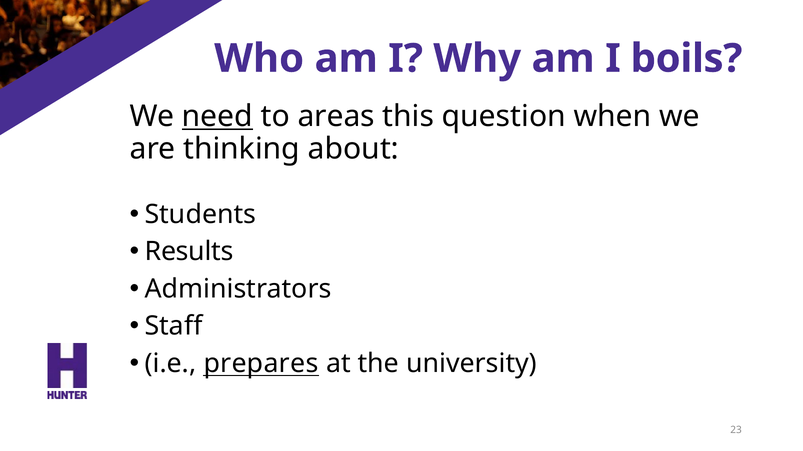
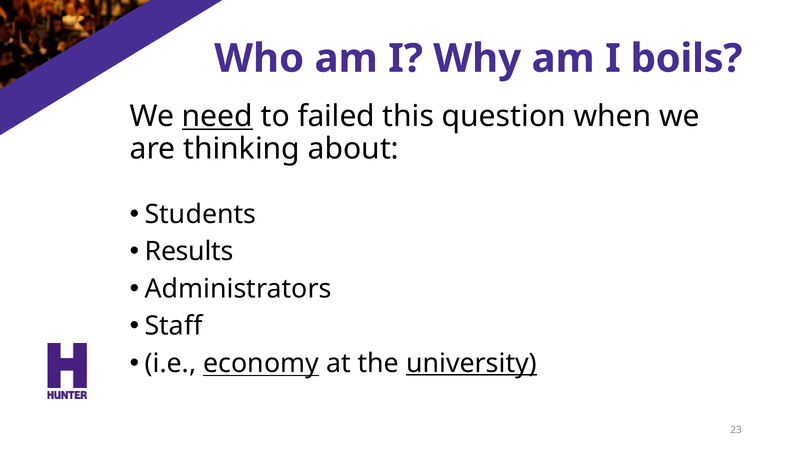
areas: areas -> failed
prepares: prepares -> economy
university underline: none -> present
